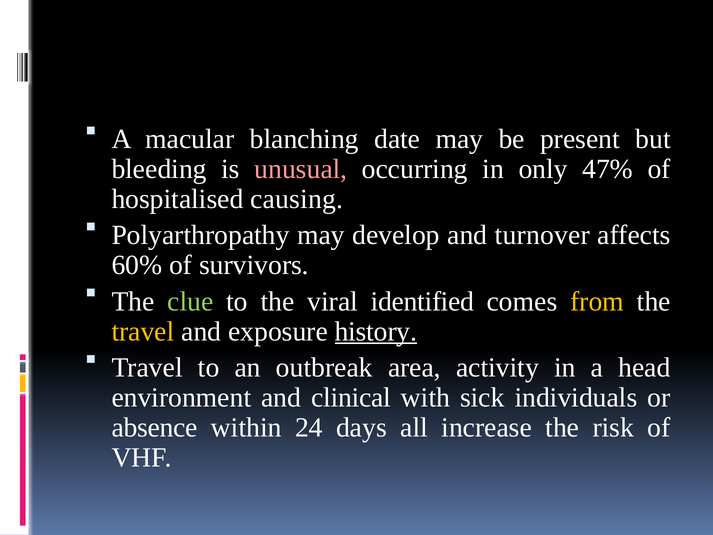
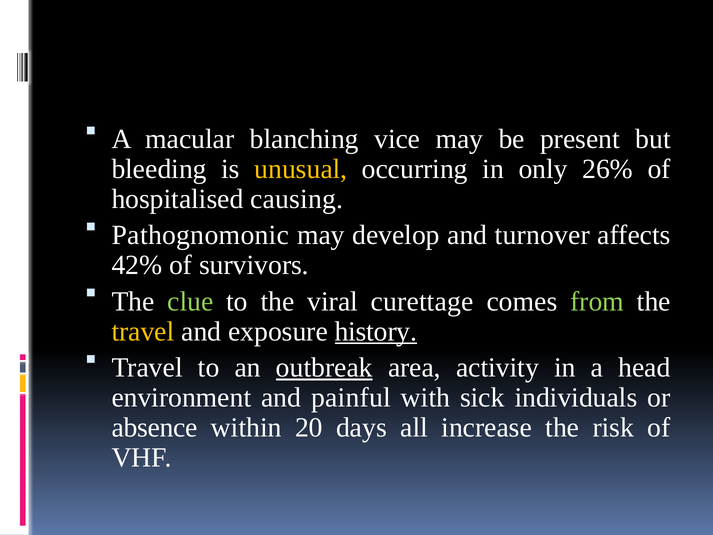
date: date -> vice
unusual colour: pink -> yellow
47%: 47% -> 26%
Polyarthropathy: Polyarthropathy -> Pathognomonic
60%: 60% -> 42%
identified: identified -> curettage
from colour: yellow -> light green
outbreak underline: none -> present
clinical: clinical -> painful
24: 24 -> 20
